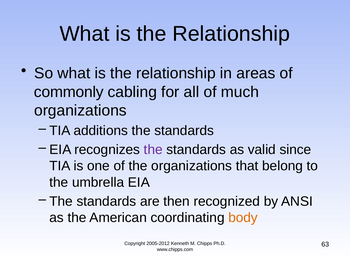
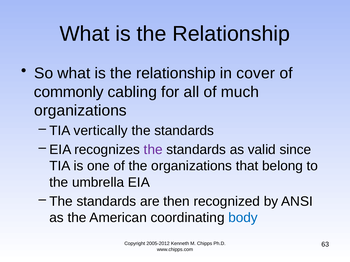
areas: areas -> cover
additions: additions -> vertically
body colour: orange -> blue
